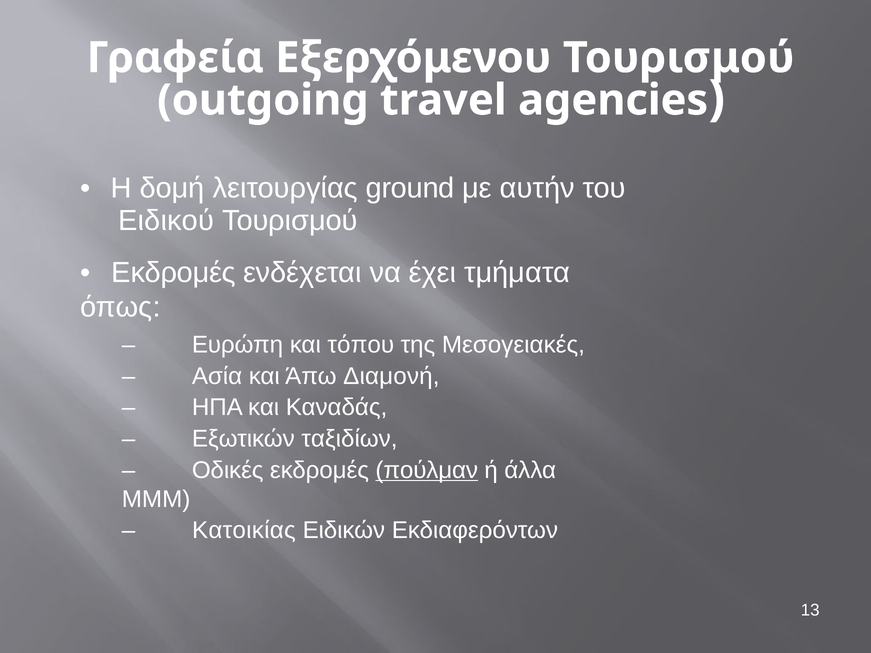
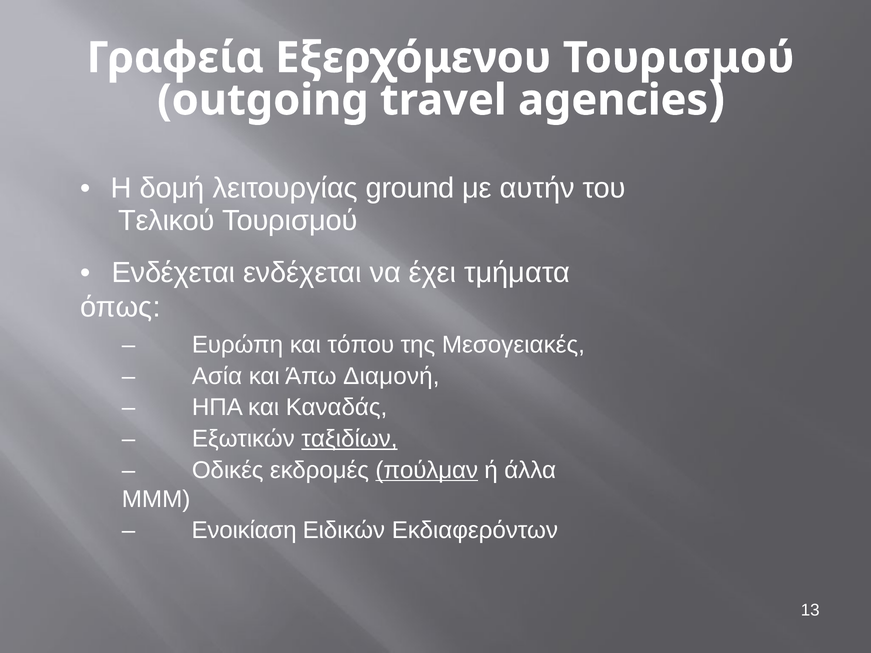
Ειδικού: Ειδικού -> Τελικού
Εκδρομές at (174, 273): Εκδρομές -> Ενδέχεται
ταξιδίων underline: none -> present
Κατοικίας: Κατοικίας -> Ενοικίαση
